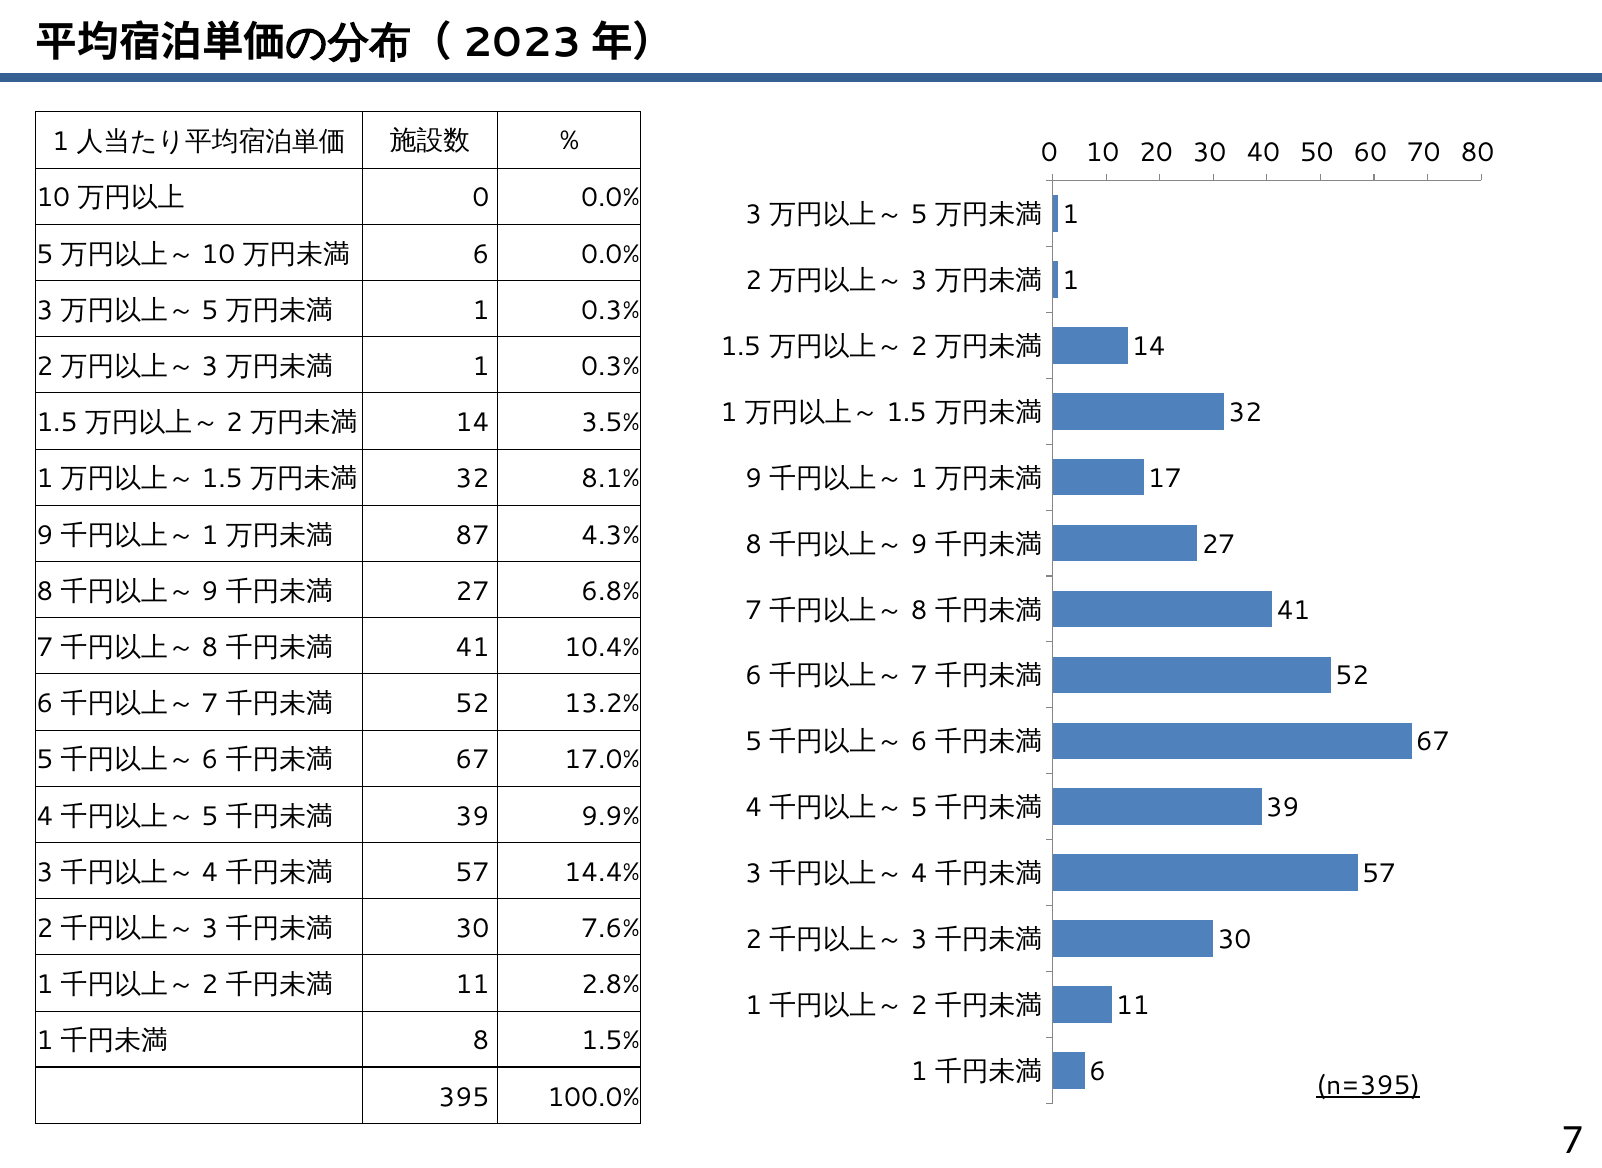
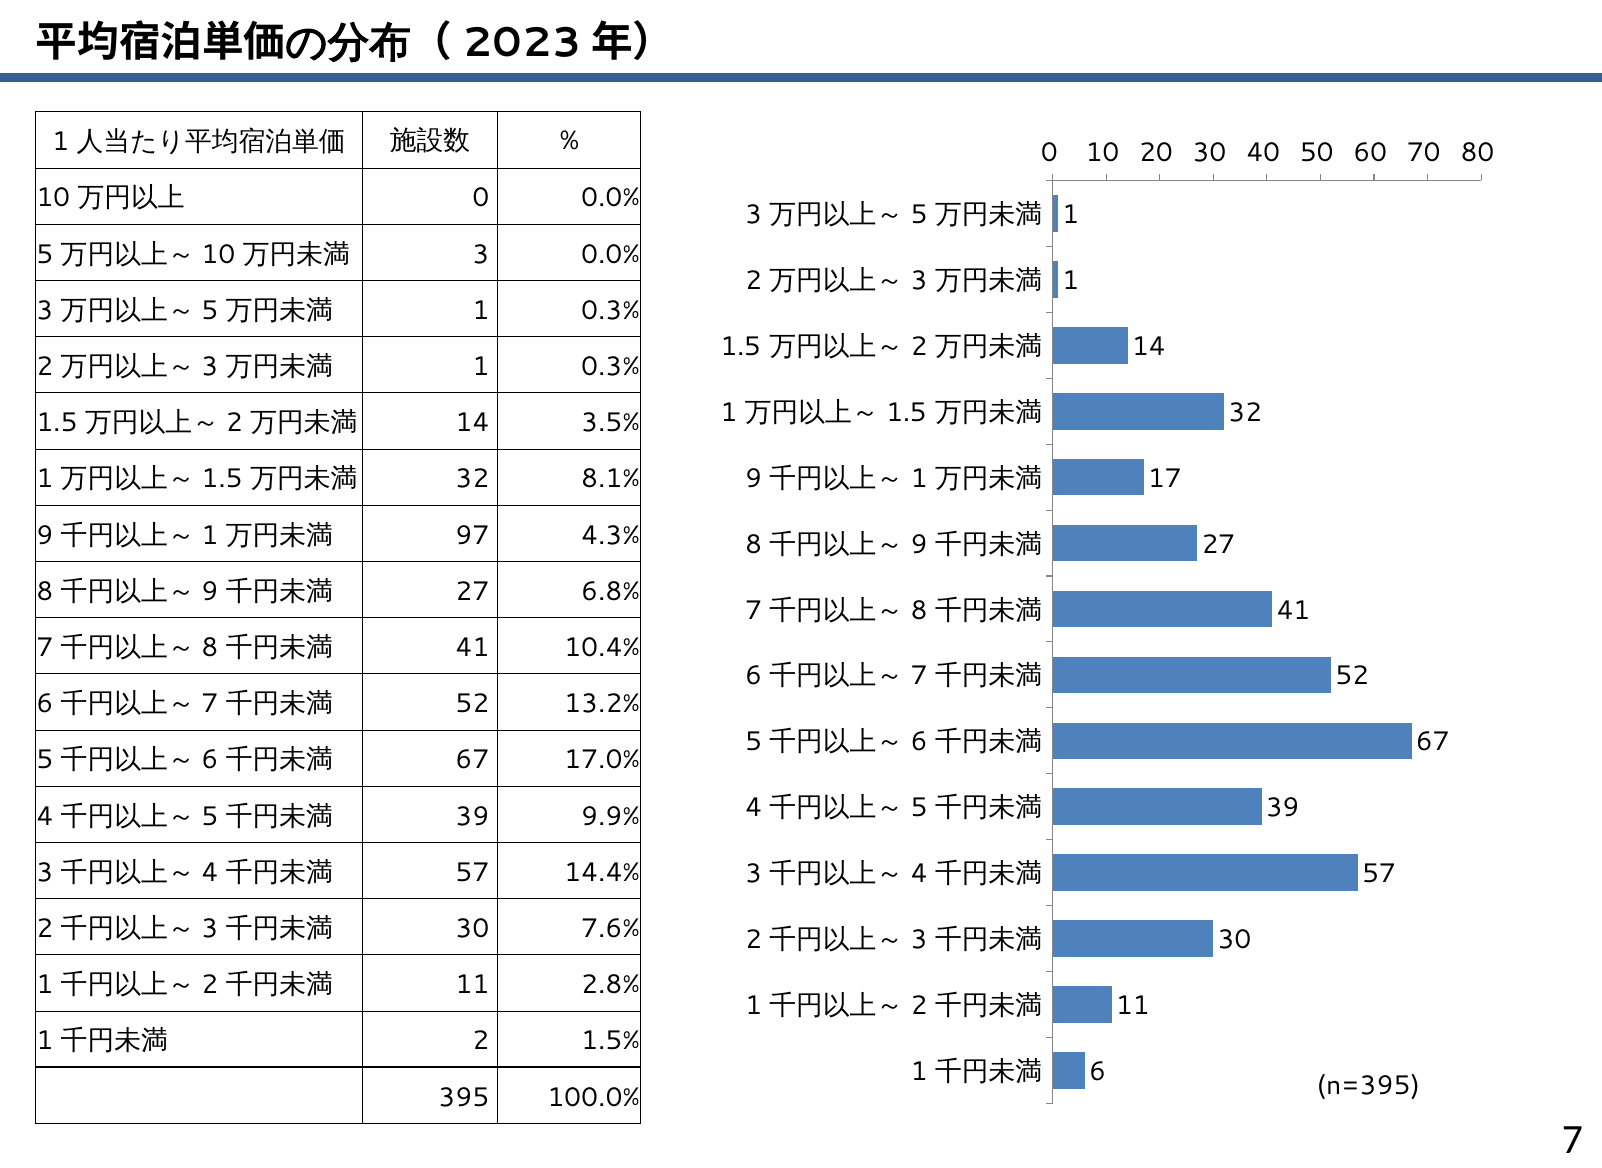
6 at (481, 254): 6 -> 3
87: 87 -> 97
8 at (481, 1041): 8 -> 2
n=395 underline: present -> none
